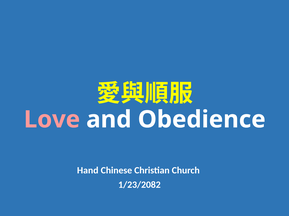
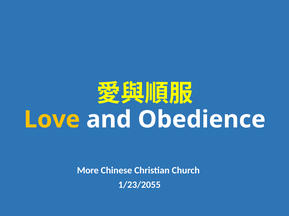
Love colour: pink -> yellow
Hand: Hand -> More
1/23/2082: 1/23/2082 -> 1/23/2055
